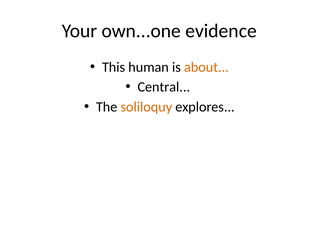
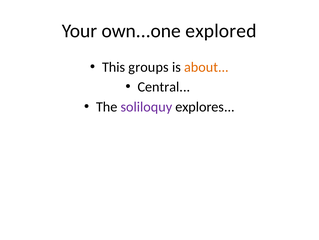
evidence: evidence -> explored
human: human -> groups
soliloquy colour: orange -> purple
